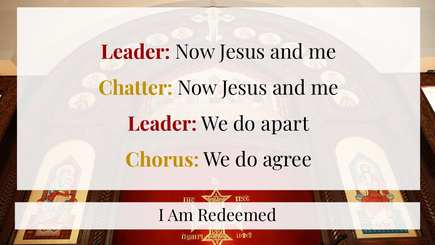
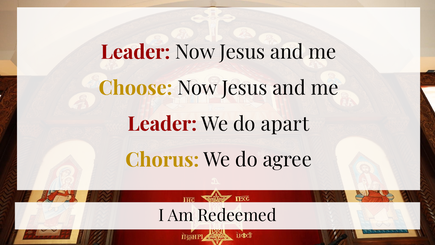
Chatter: Chatter -> Choose
